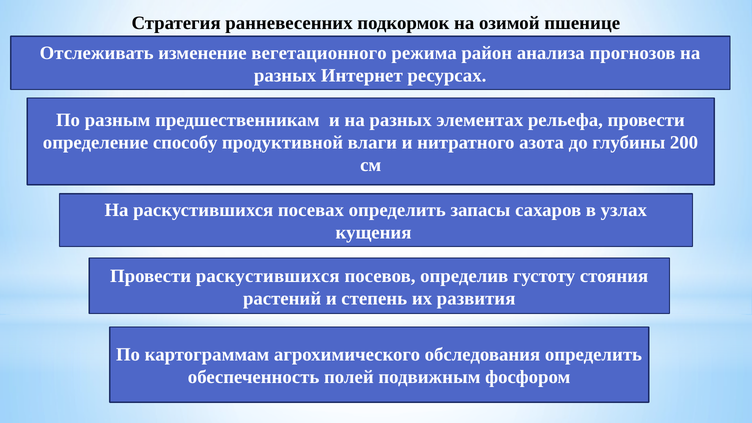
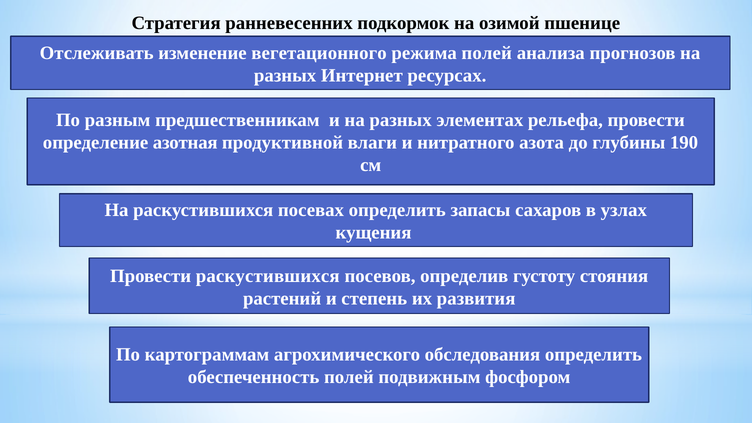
режима район: район -> полей
способу: способу -> азотная
200: 200 -> 190
